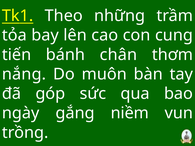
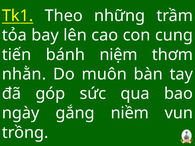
chân: chân -> niệm
nắng: nắng -> nhằn
